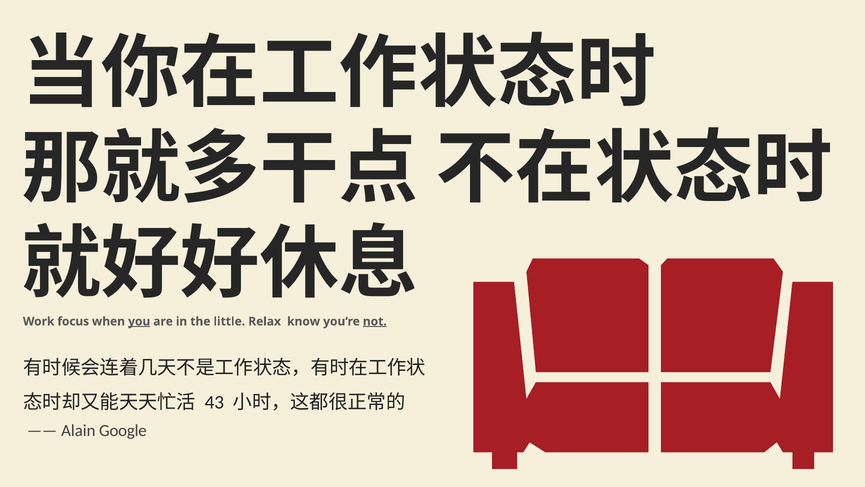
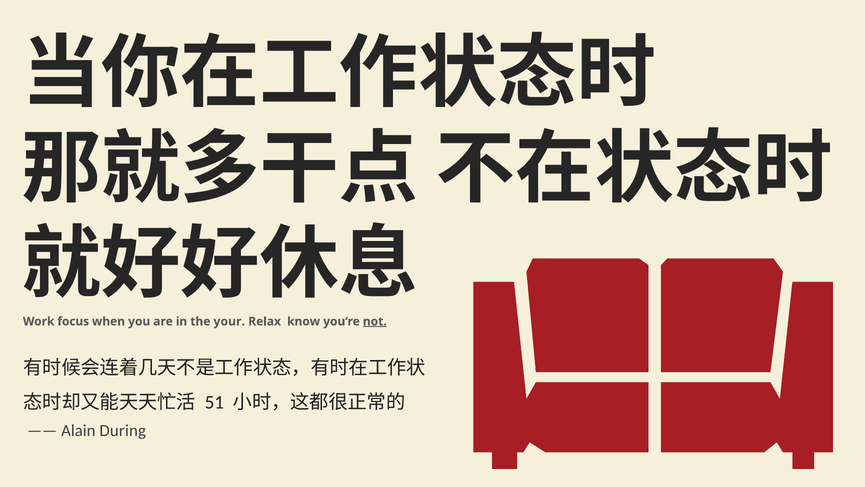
you underline: present -> none
little: little -> your
43: 43 -> 51
Google: Google -> During
